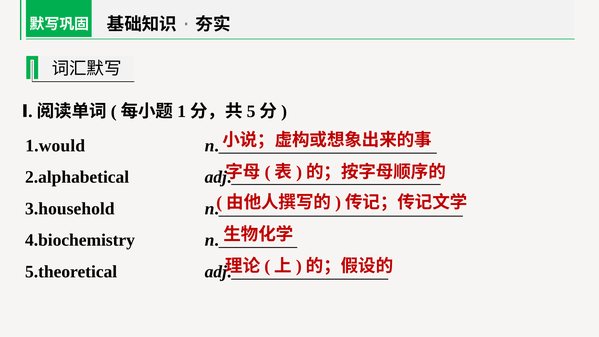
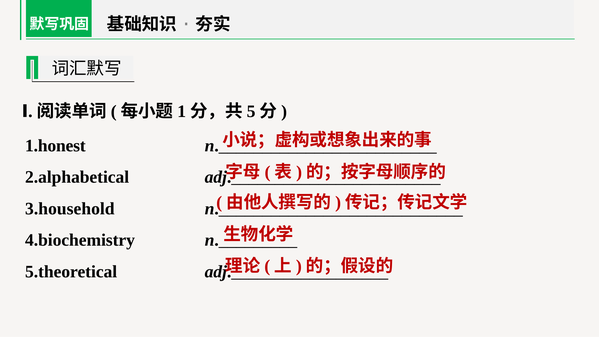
1.would: 1.would -> 1.honest
